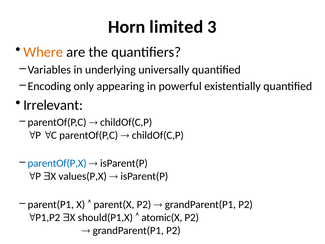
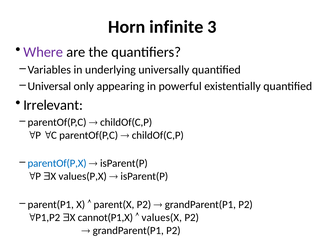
limited: limited -> infinite
Where colour: orange -> purple
Encoding: Encoding -> Universal
should(P1,X: should(P1,X -> cannot(P1,X
atomic(X: atomic(X -> values(X
